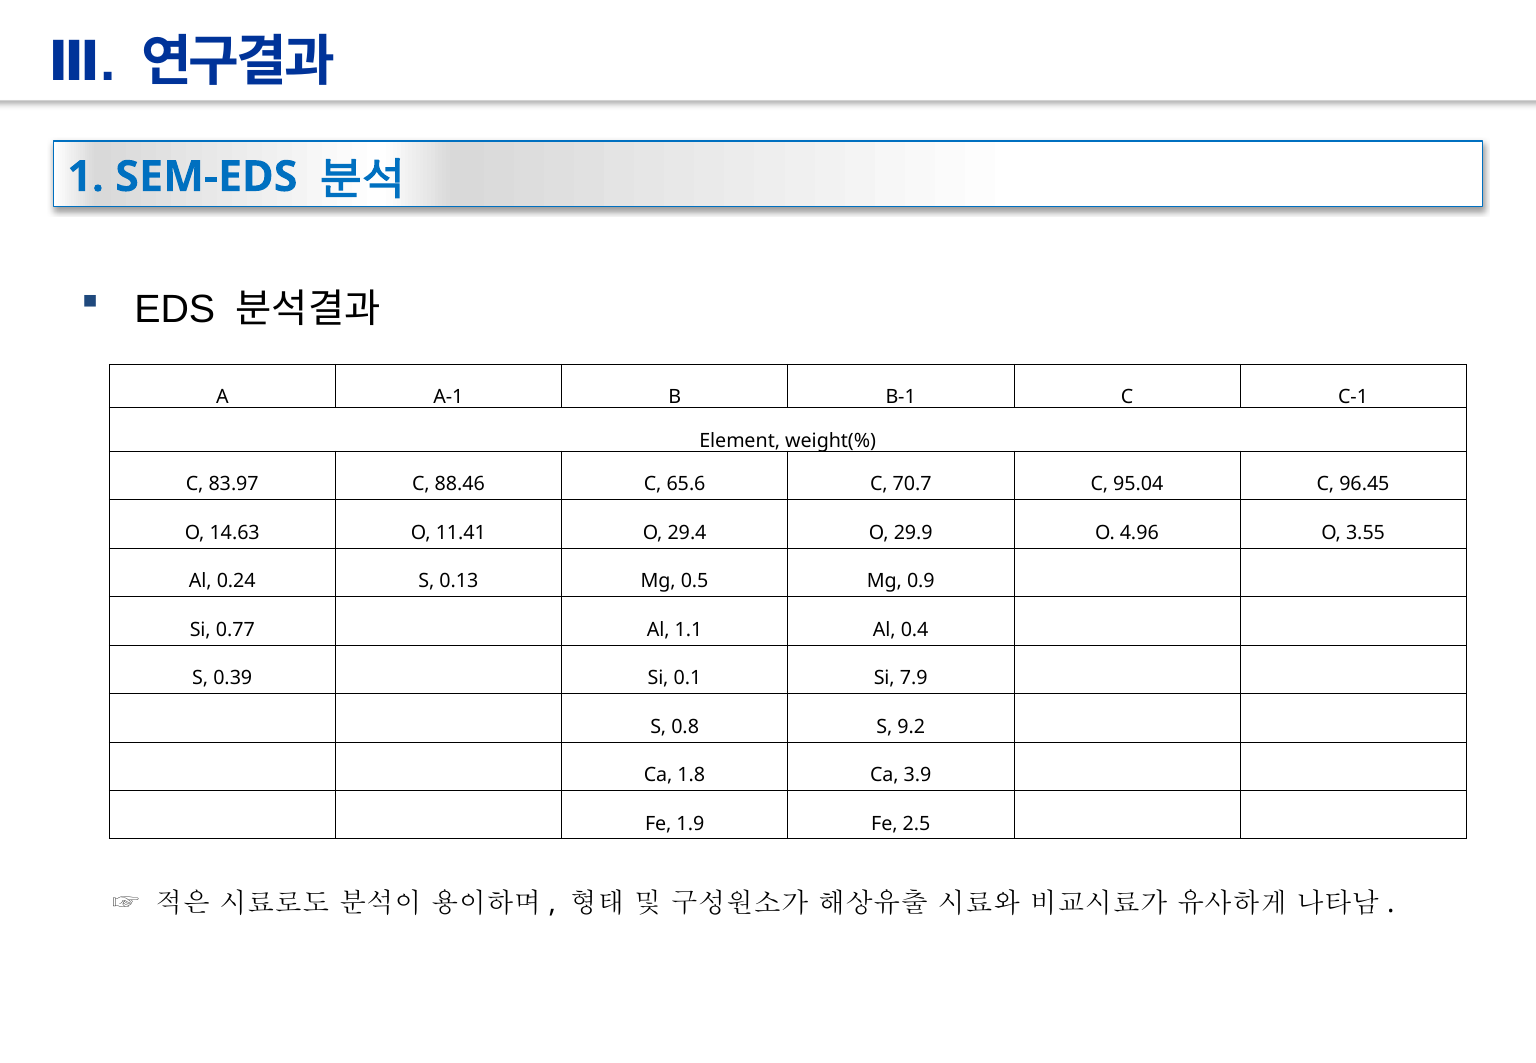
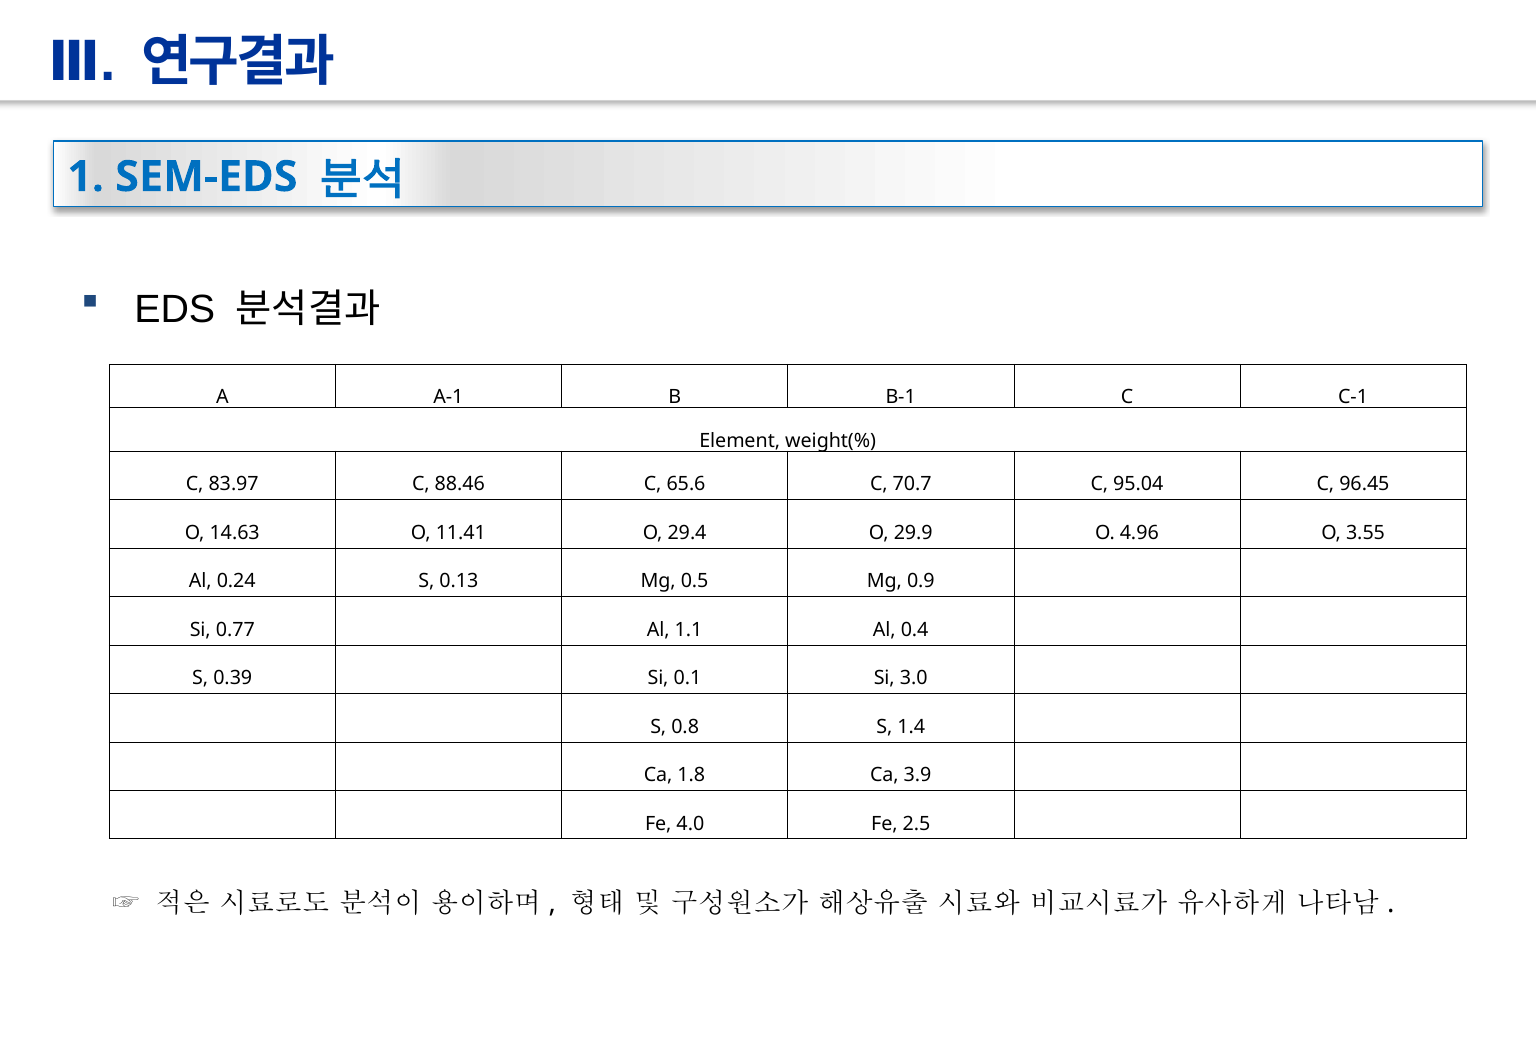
7.9: 7.9 -> 3.0
9.2: 9.2 -> 1.4
1.9: 1.9 -> 4.0
